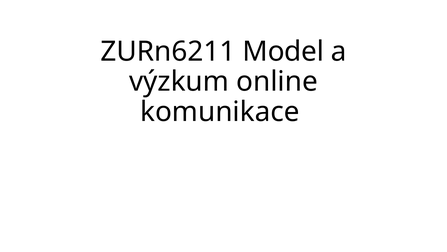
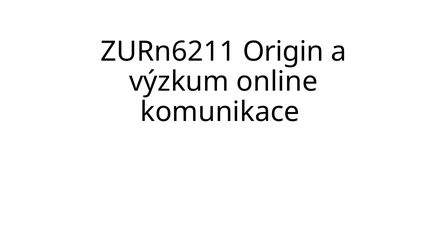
Model: Model -> Origin
